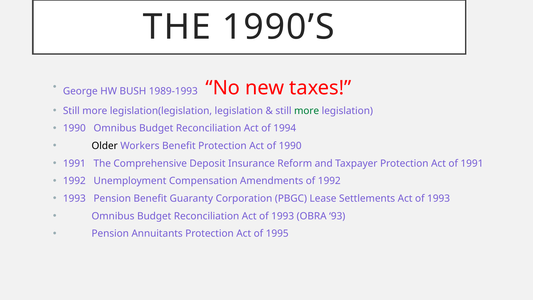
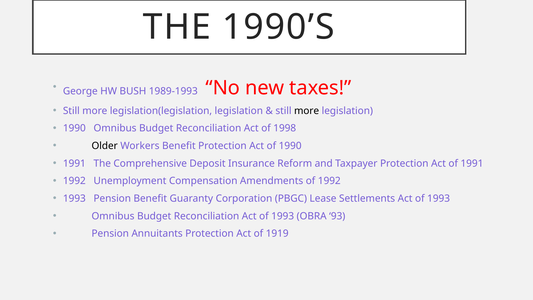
more at (307, 111) colour: green -> black
1994: 1994 -> 1998
1995: 1995 -> 1919
